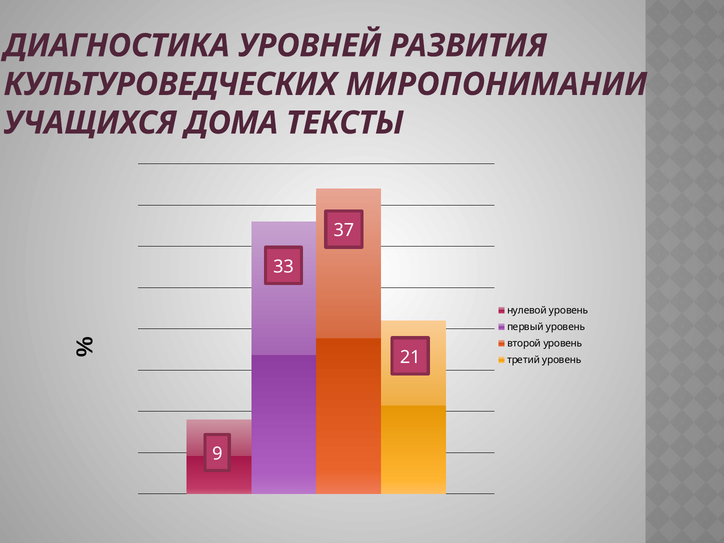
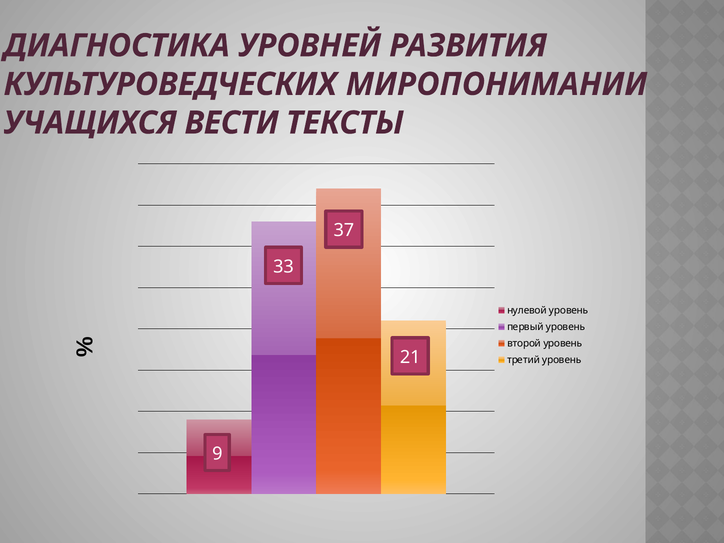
ДОМА: ДОМА -> ВЕСТИ
